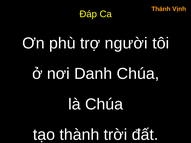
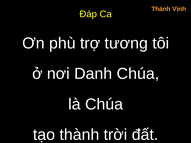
người: người -> tương
